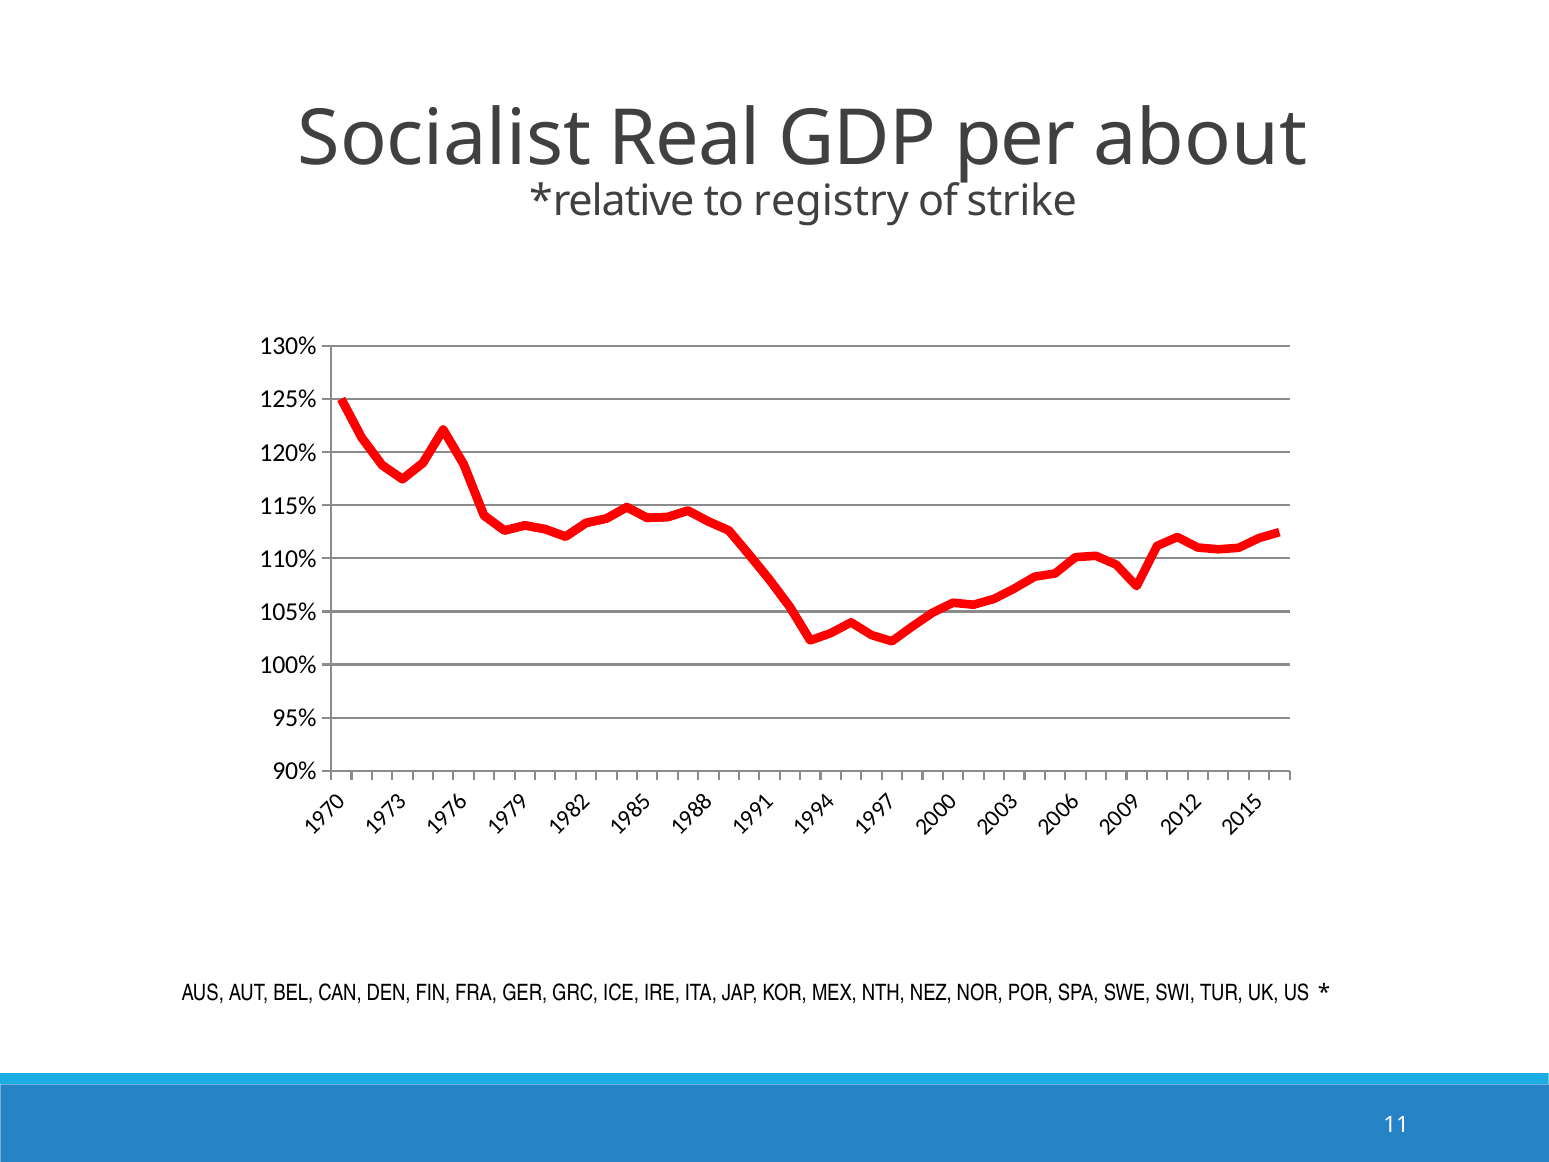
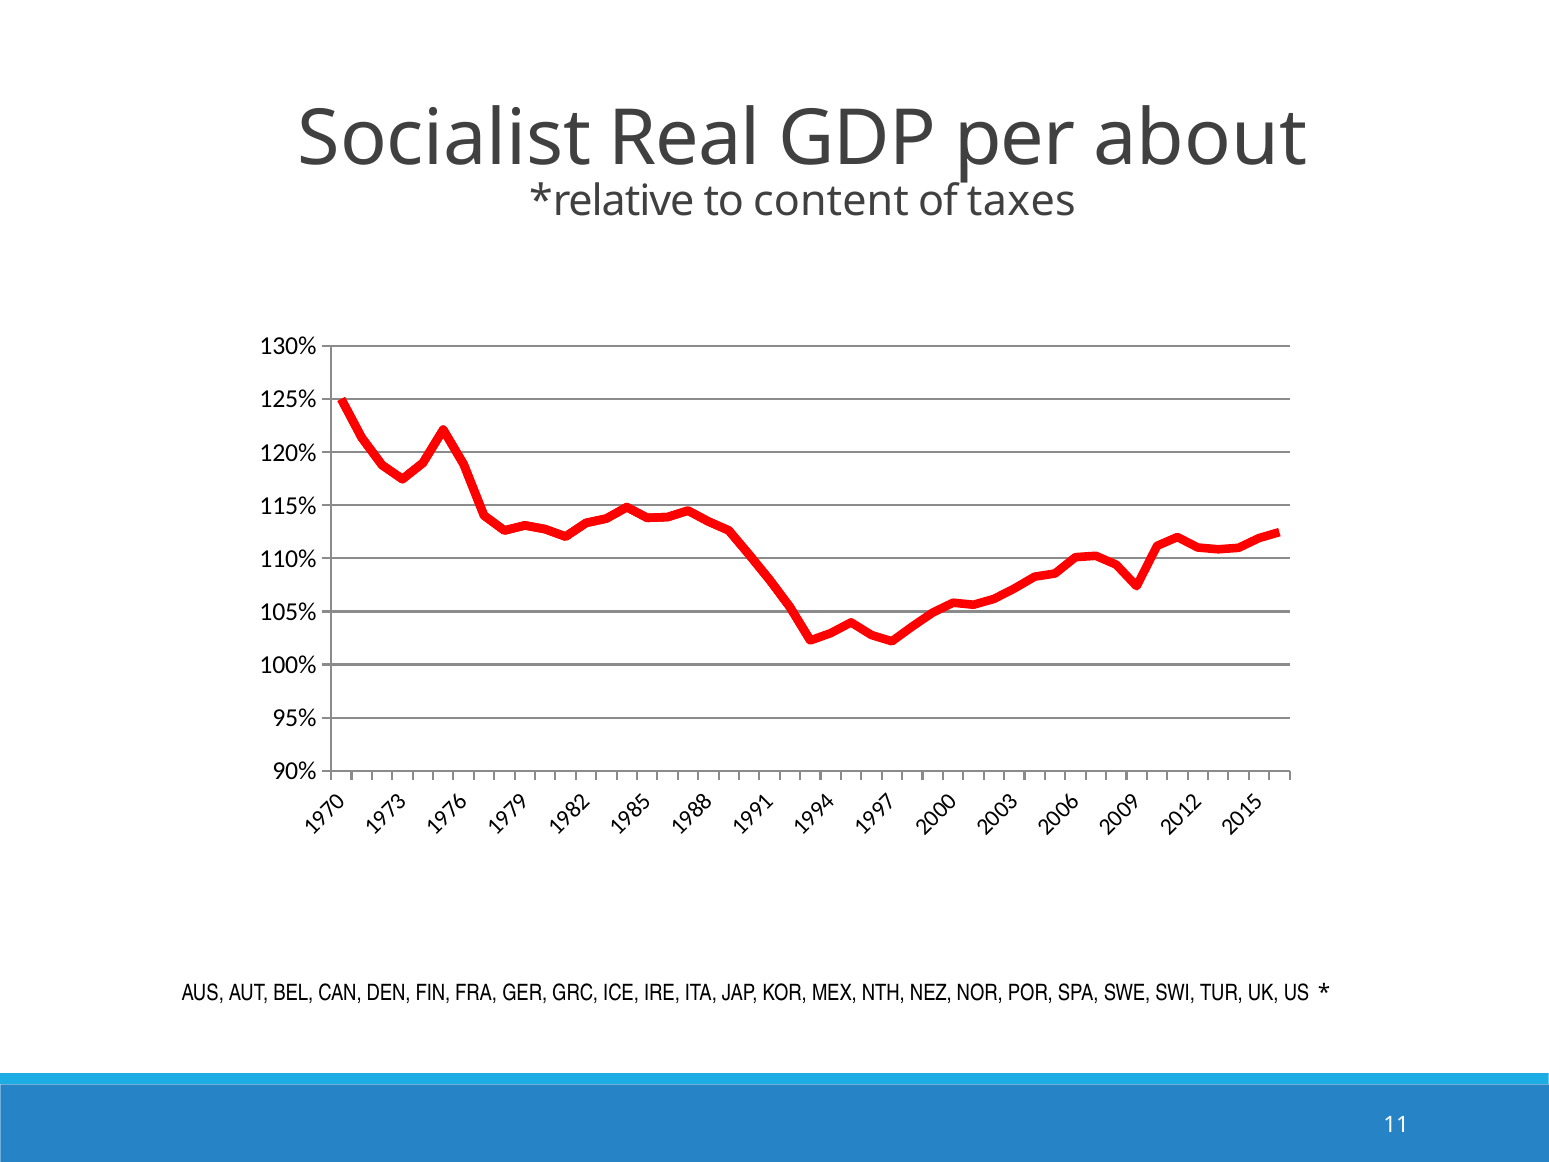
registry: registry -> content
strike: strike -> taxes
